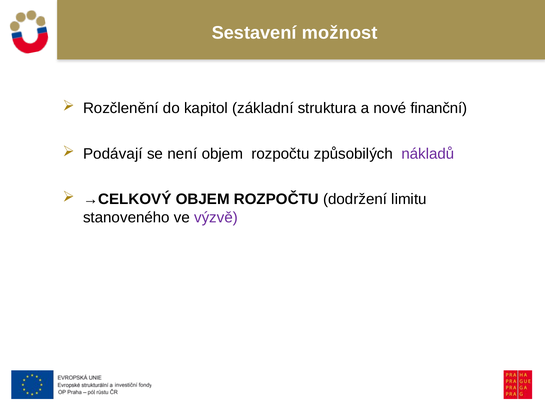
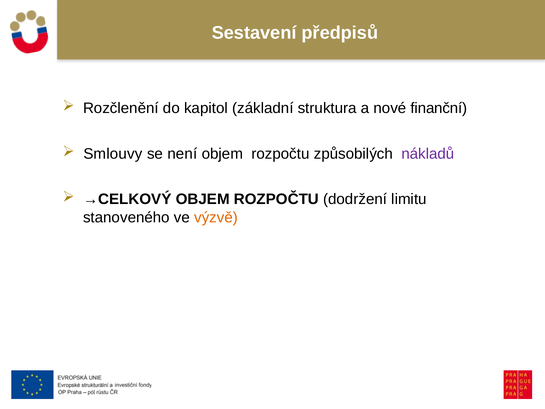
možnost: možnost -> předpisů
Podávají: Podávají -> Smlouvy
výzvě colour: purple -> orange
